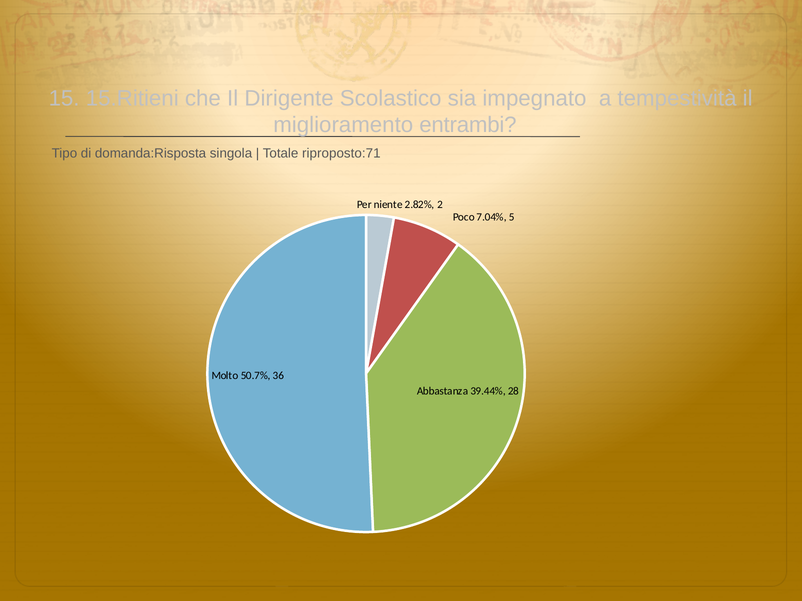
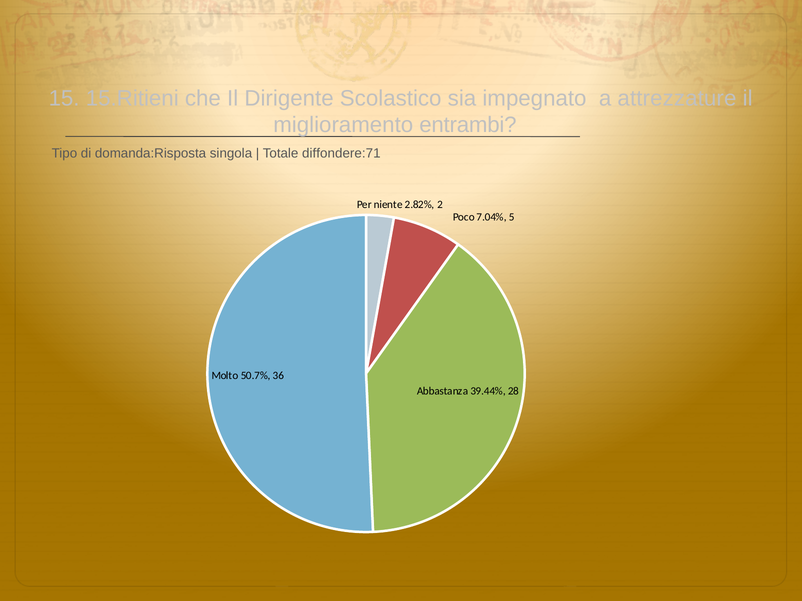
tempestività: tempestività -> attrezzature
riproposto:71: riproposto:71 -> diffondere:71
